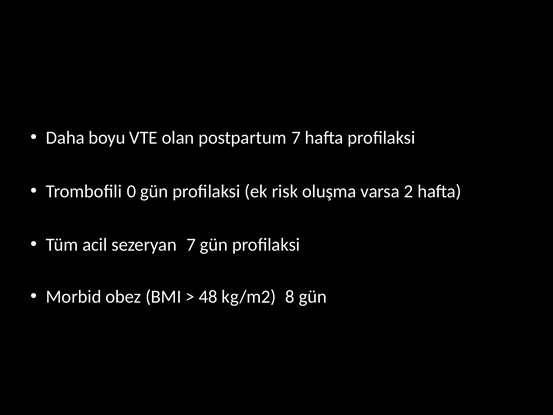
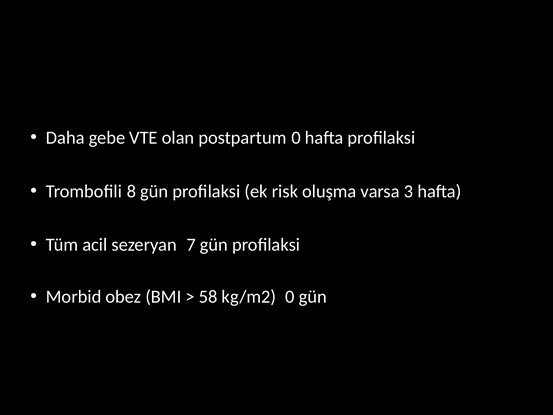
boyu: boyu -> gebe
7 at (296, 138): 7 -> 0
0: 0 -> 8
2: 2 -> 3
48: 48 -> 58
8 at (290, 297): 8 -> 0
